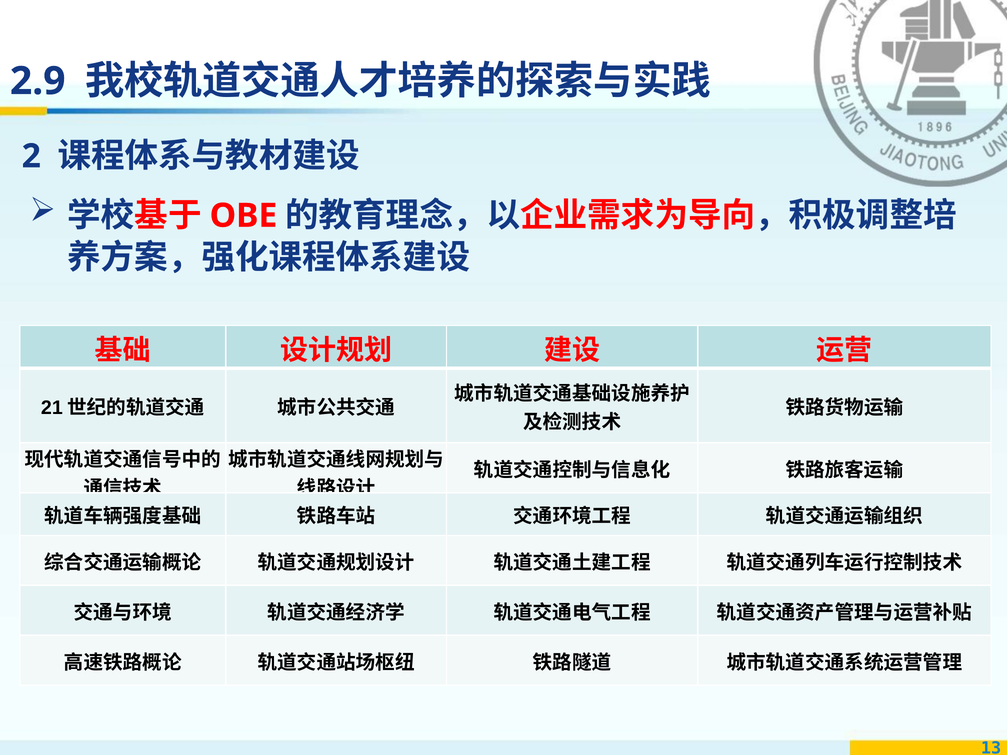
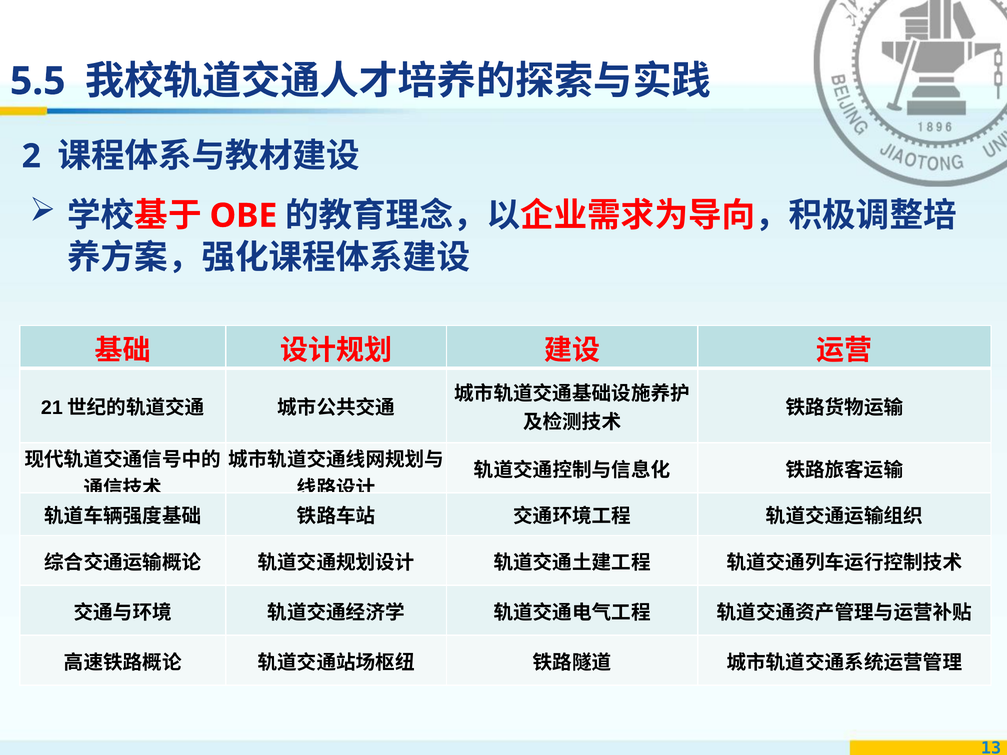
2.9: 2.9 -> 5.5
